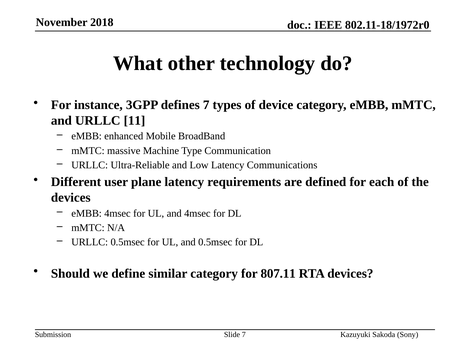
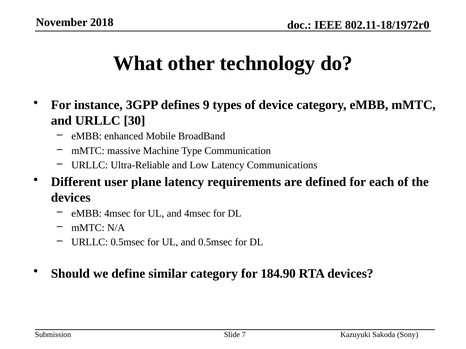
defines 7: 7 -> 9
11: 11 -> 30
807.11: 807.11 -> 184.90
